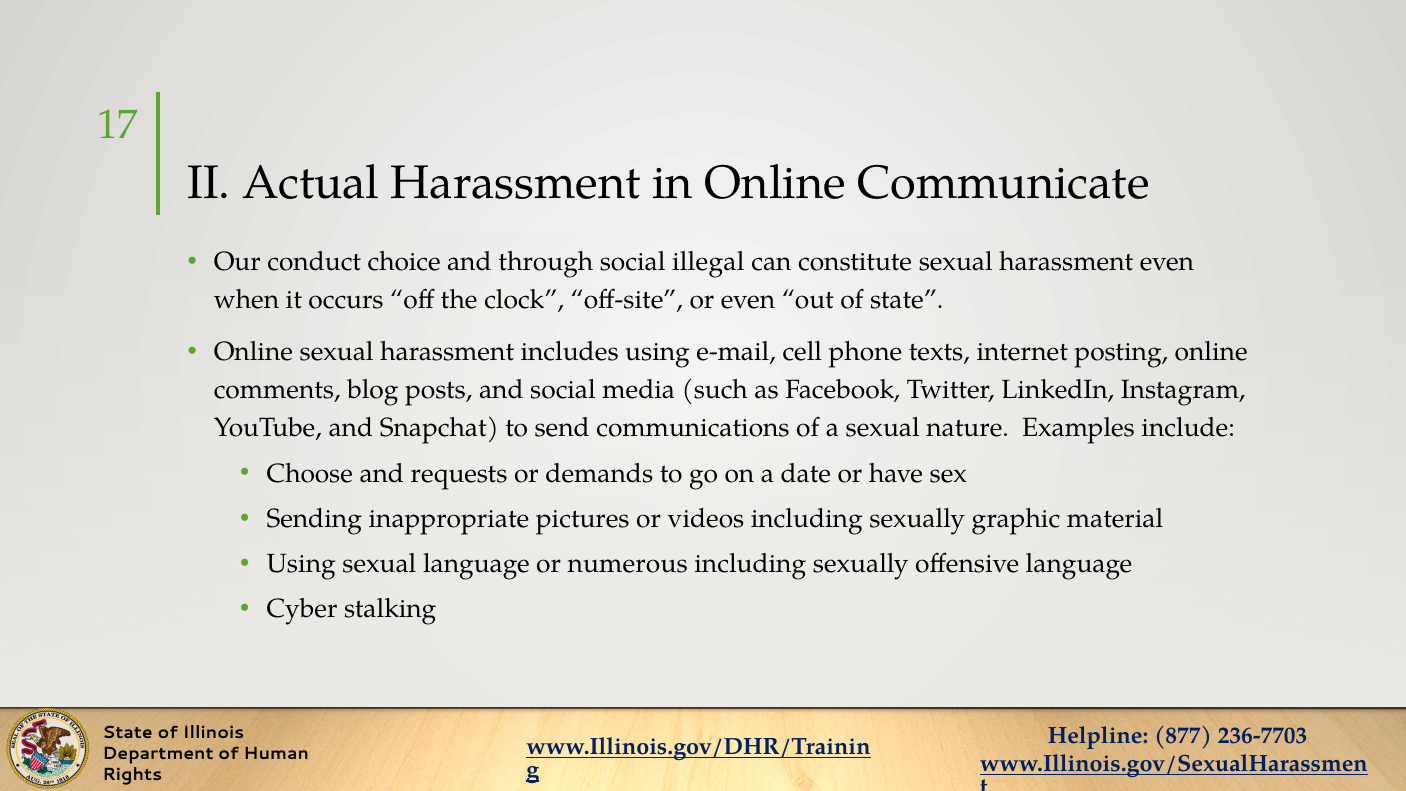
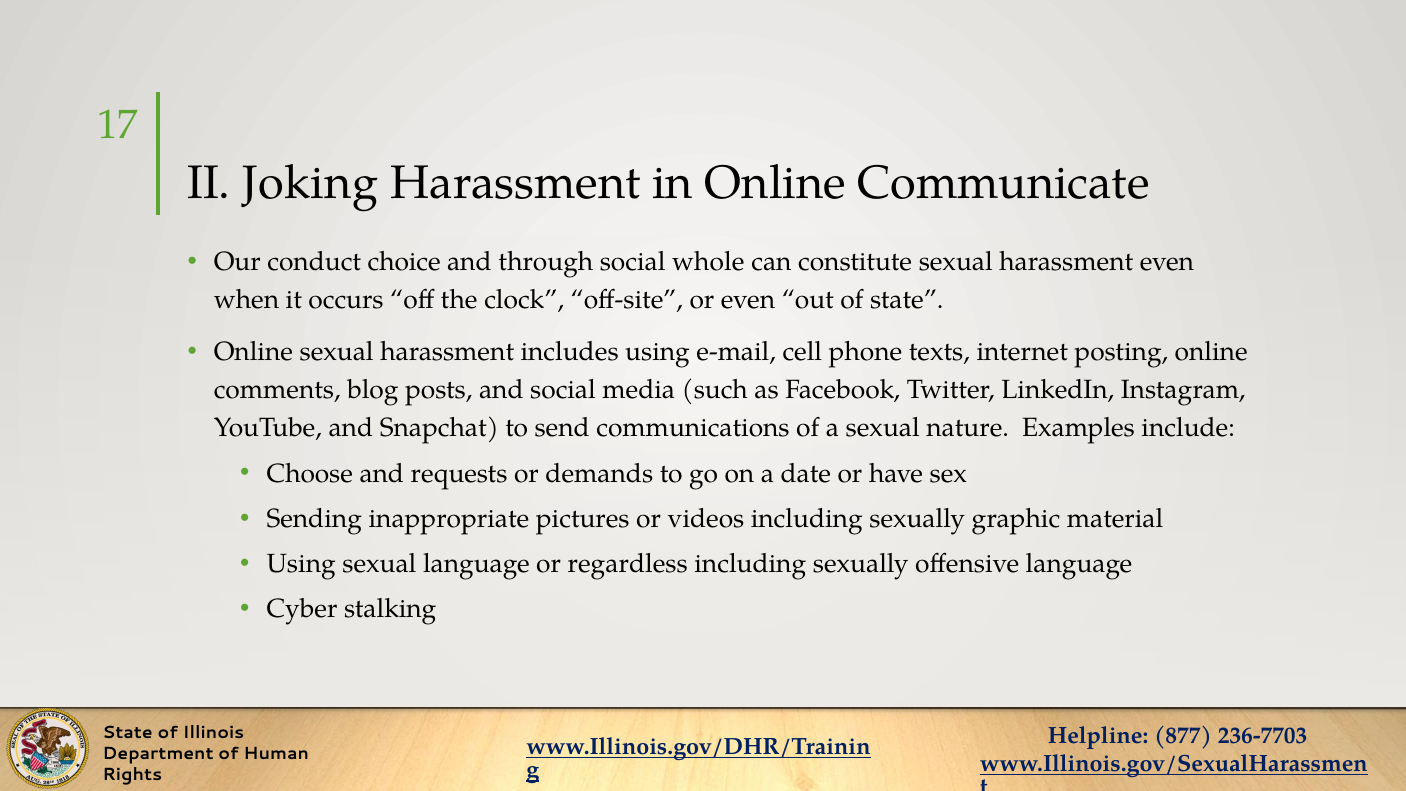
Actual: Actual -> Joking
illegal: illegal -> whole
numerous: numerous -> regardless
